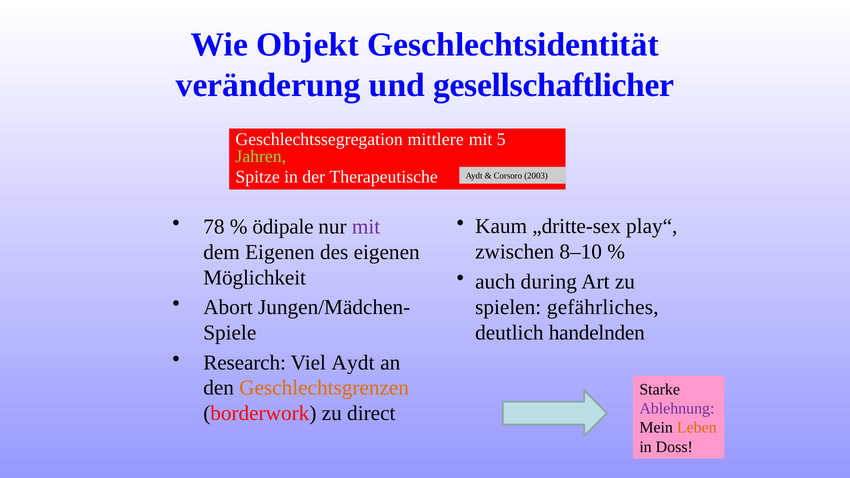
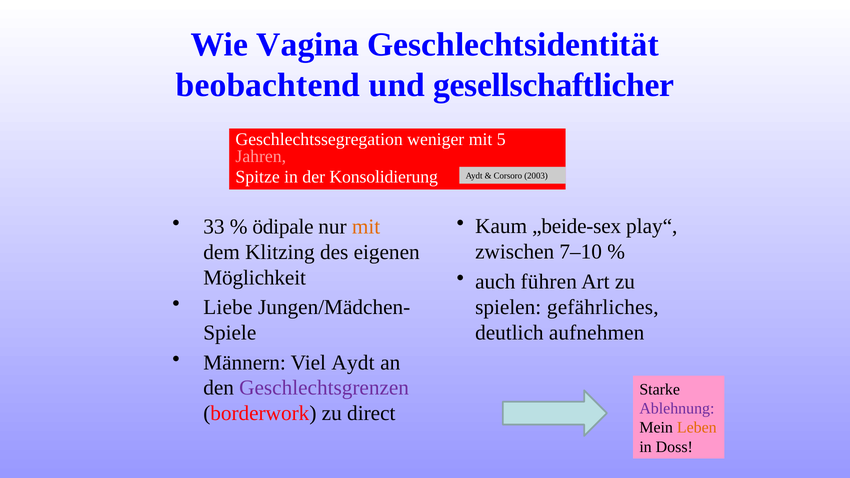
Objekt: Objekt -> Vagina
veränderung: veränderung -> beobachtend
mittlere: mittlere -> weniger
Jahren colour: light green -> pink
Therapeutische: Therapeutische -> Konsolidierung
„dritte-sex: „dritte-sex -> „beide-sex
78: 78 -> 33
mit at (366, 227) colour: purple -> orange
8–10: 8–10 -> 7–10
dem Eigenen: Eigenen -> Klitzing
during: during -> führen
Abort: Abort -> Liebe
handelnden: handelnden -> aufnehmen
Research: Research -> Männern
Geschlechtsgrenzen colour: orange -> purple
